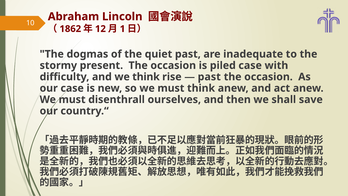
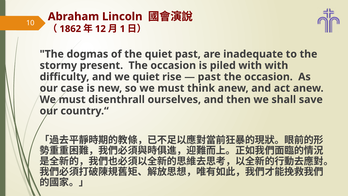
piled case: case -> with
we think: think -> quiet
